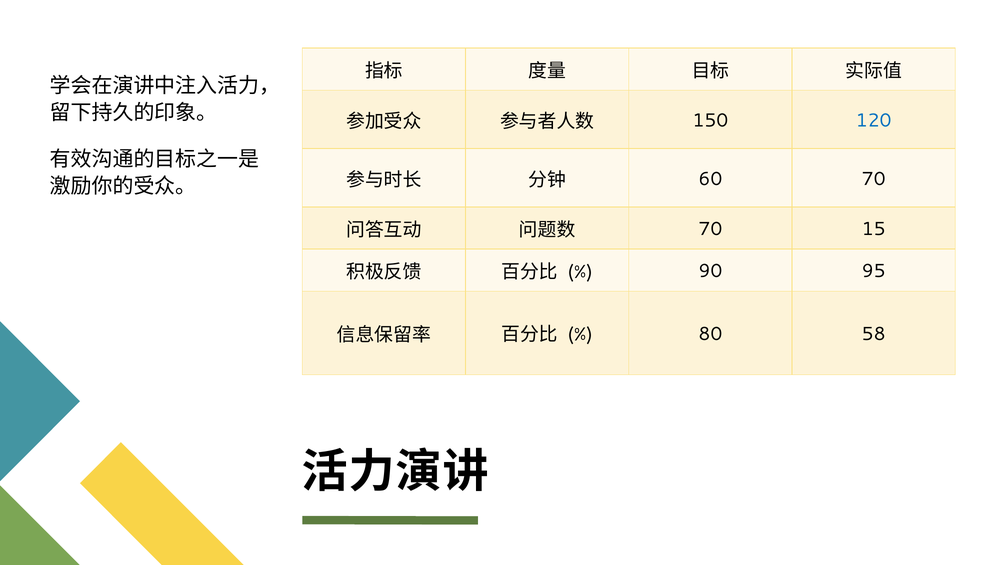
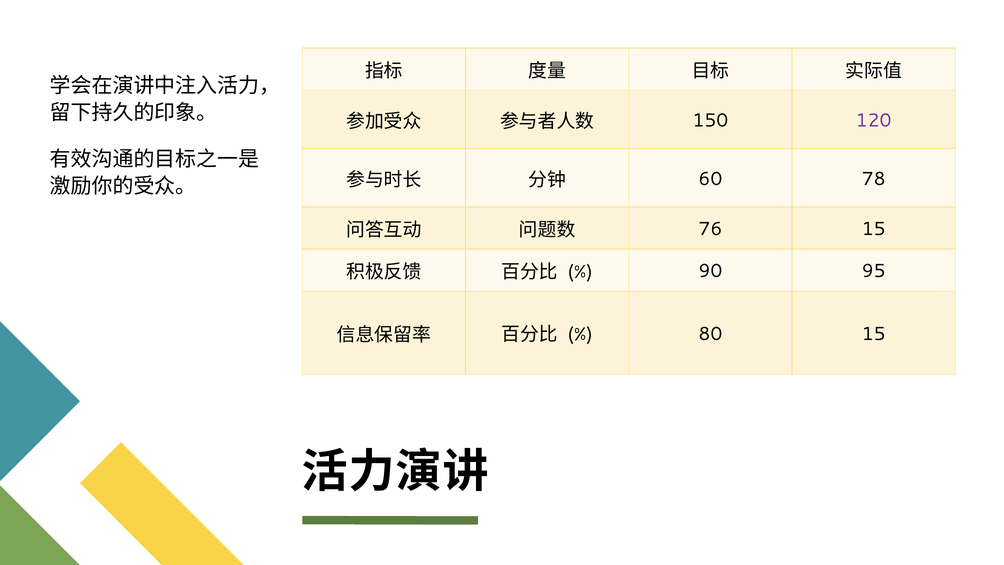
120 colour: blue -> purple
60 70: 70 -> 78
70 at (710, 229): 70 -> 76
80 58: 58 -> 15
